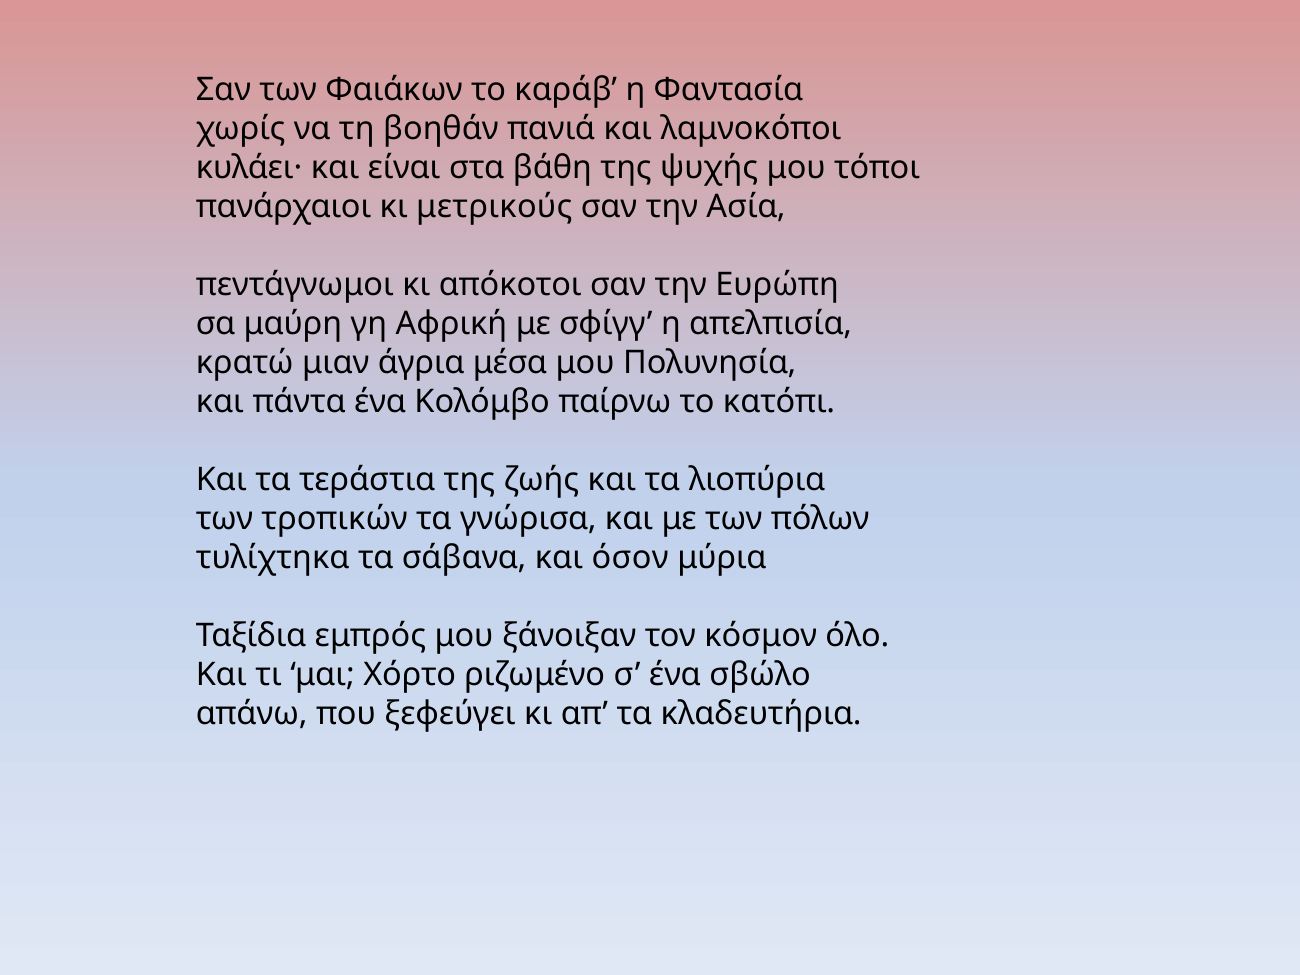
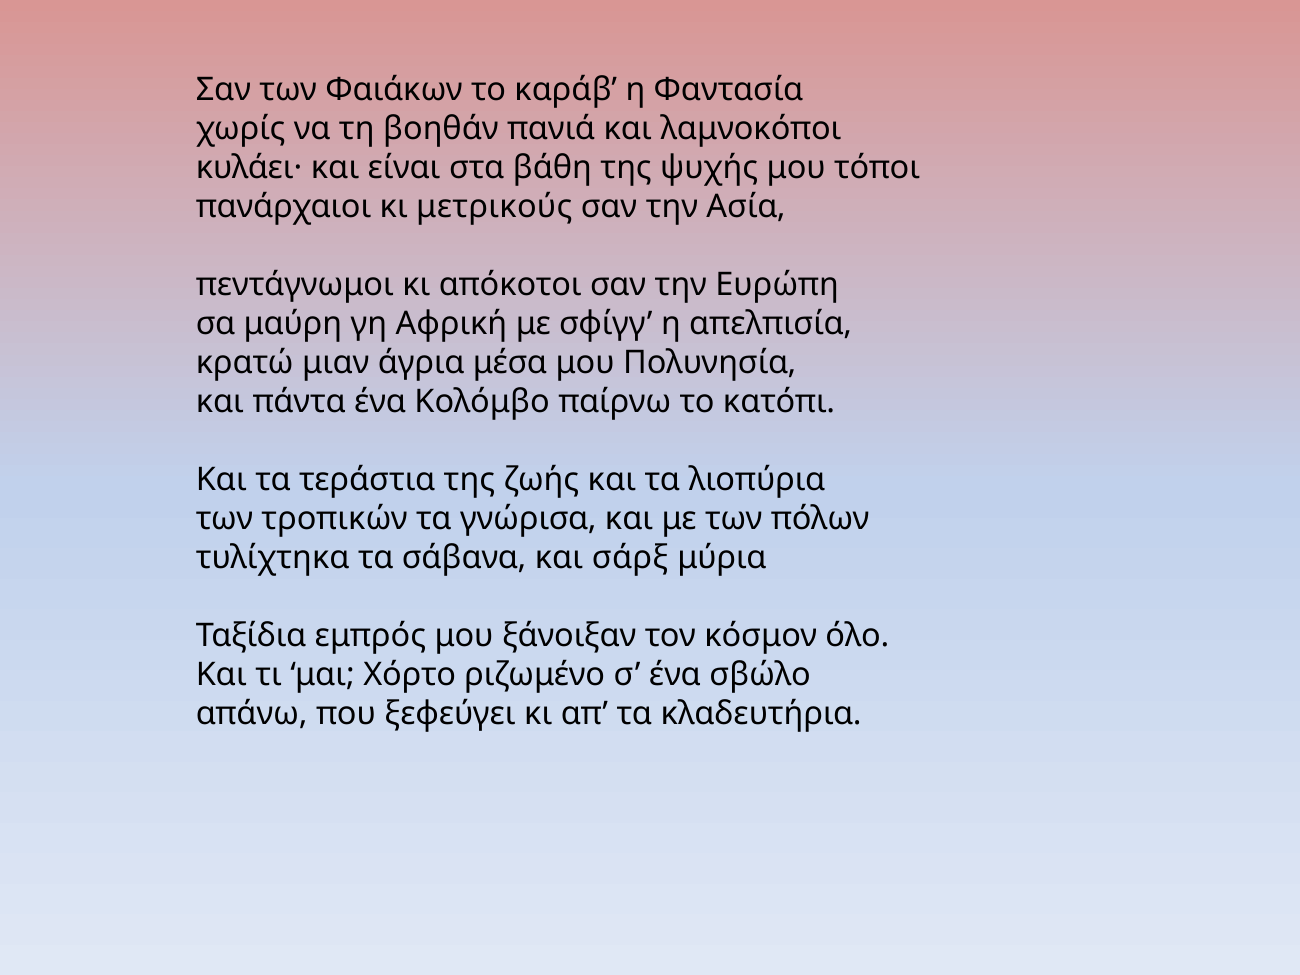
όσον: όσον -> σάρξ
